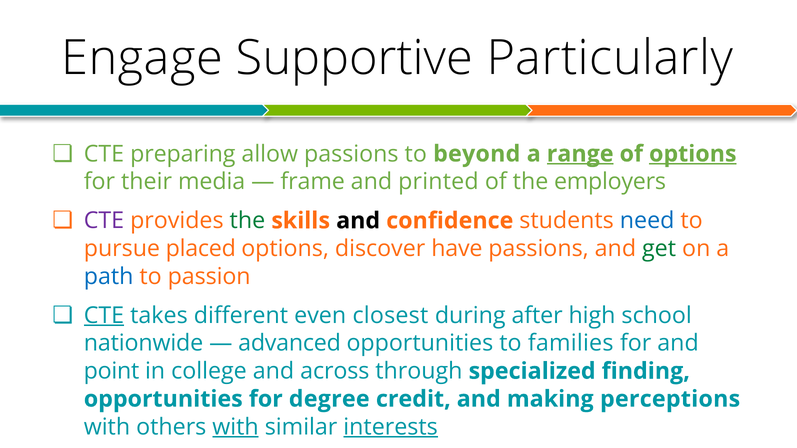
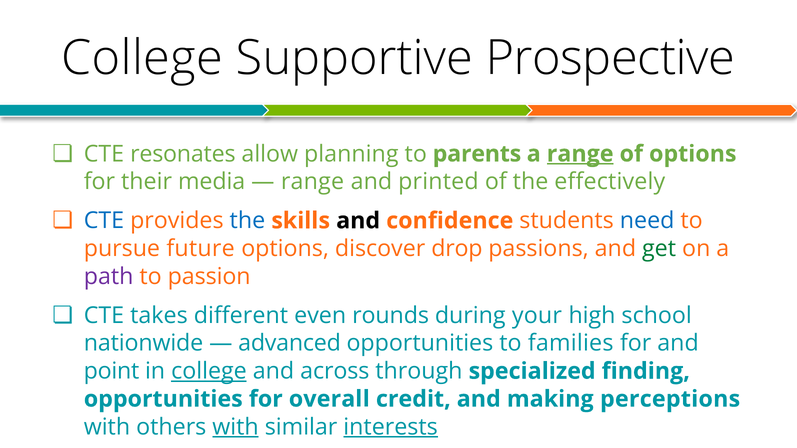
Engage at (142, 58): Engage -> College
Particularly: Particularly -> Prospective
preparing: preparing -> resonates
allow passions: passions -> planning
beyond: beyond -> parents
options at (693, 154) underline: present -> none
frame at (313, 182): frame -> range
employers: employers -> effectively
CTE at (104, 221) colour: purple -> blue
the at (247, 221) colour: green -> blue
placed: placed -> future
have: have -> drop
path colour: blue -> purple
CTE at (104, 316) underline: present -> none
closest: closest -> rounds
after: after -> your
college at (209, 371) underline: none -> present
degree: degree -> overall
